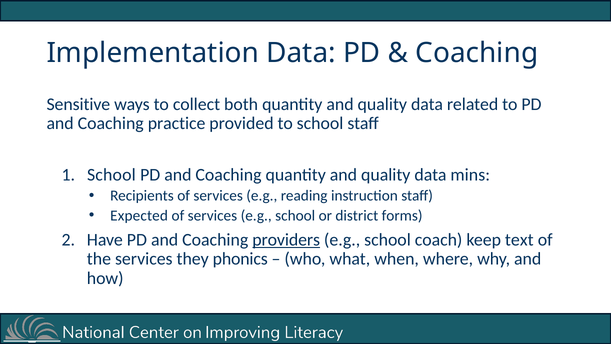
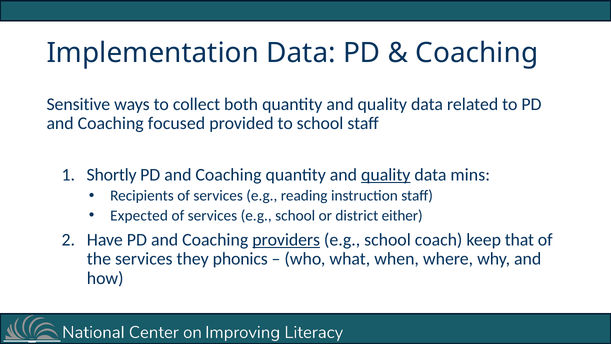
practice: practice -> focused
School at (111, 175): School -> Shortly
quality at (386, 175) underline: none -> present
forms: forms -> either
text: text -> that
